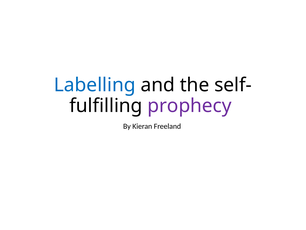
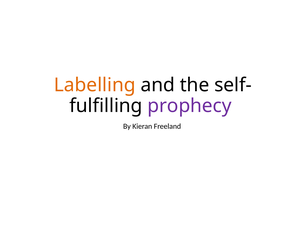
Labelling colour: blue -> orange
